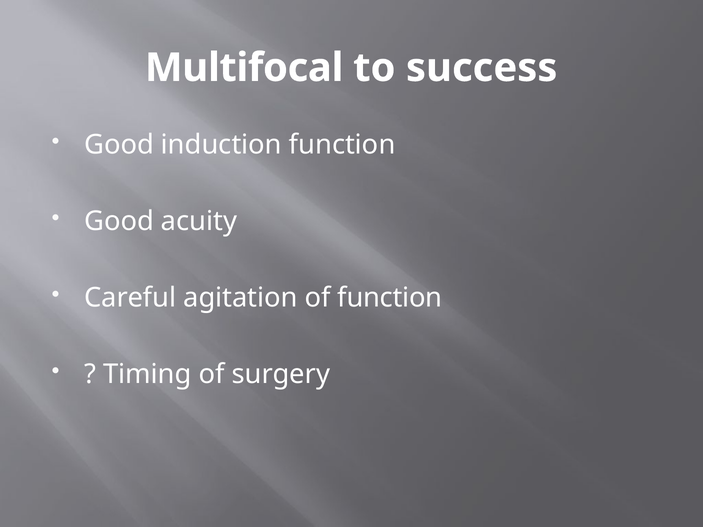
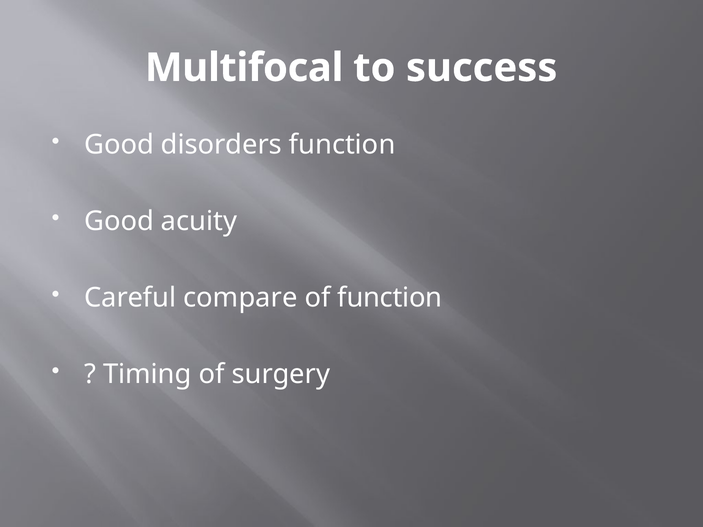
induction: induction -> disorders
agitation: agitation -> compare
